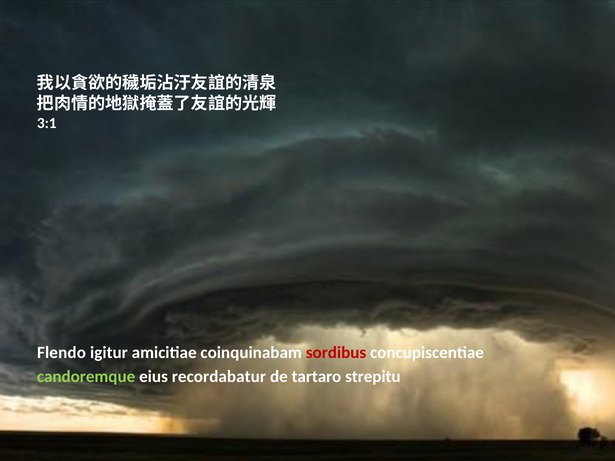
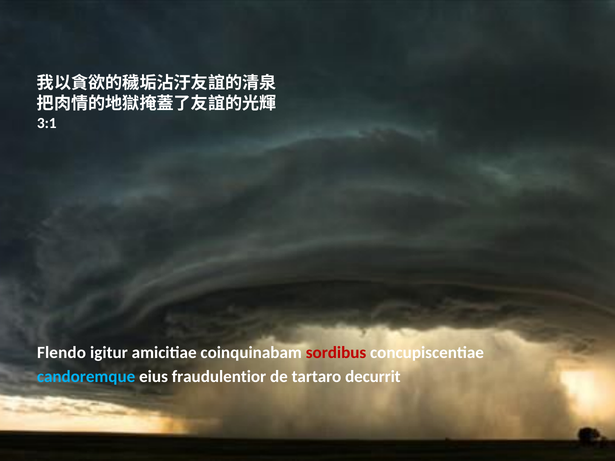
candoremque colour: light green -> light blue
recordabatur: recordabatur -> fraudulentior
strepitu: strepitu -> decurrit
